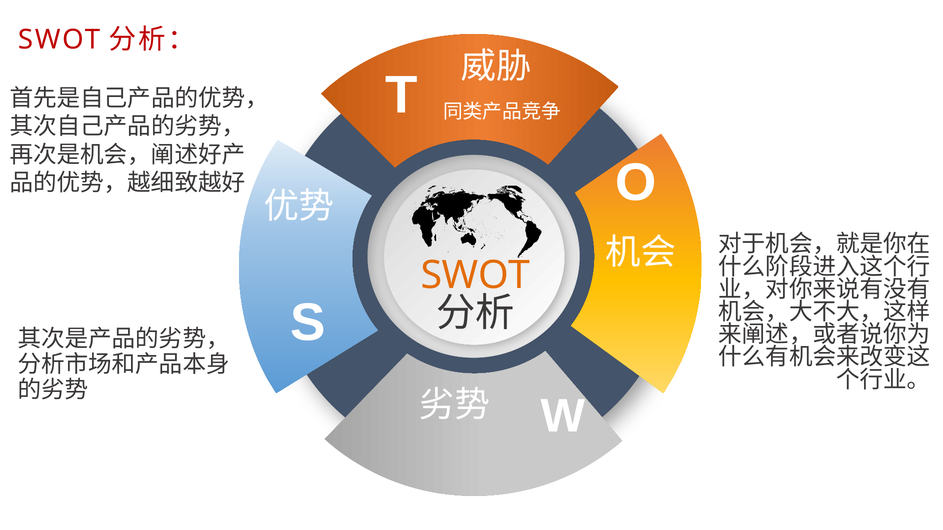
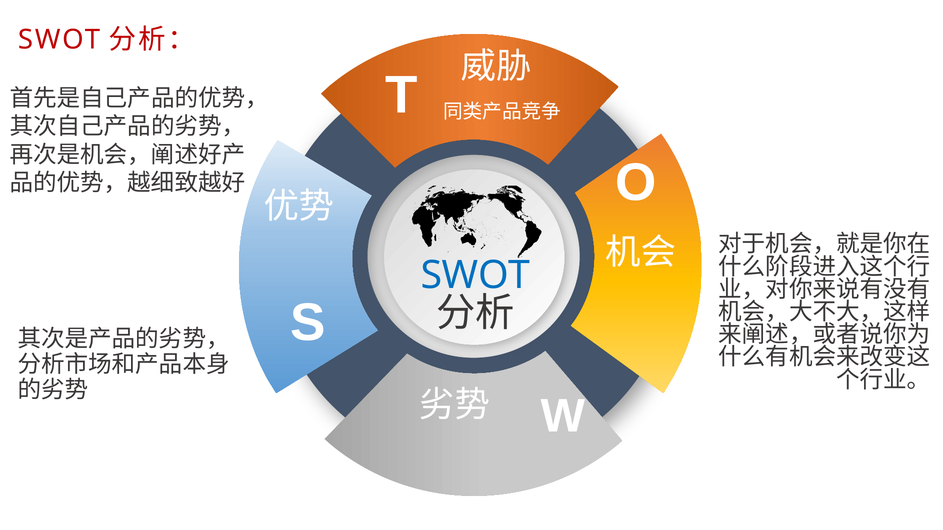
SWOT at (476, 276) colour: orange -> blue
